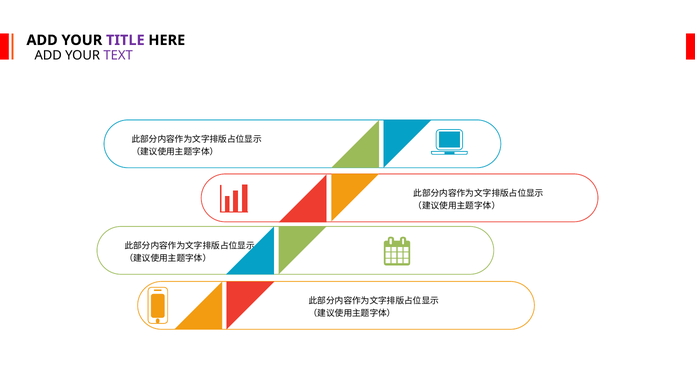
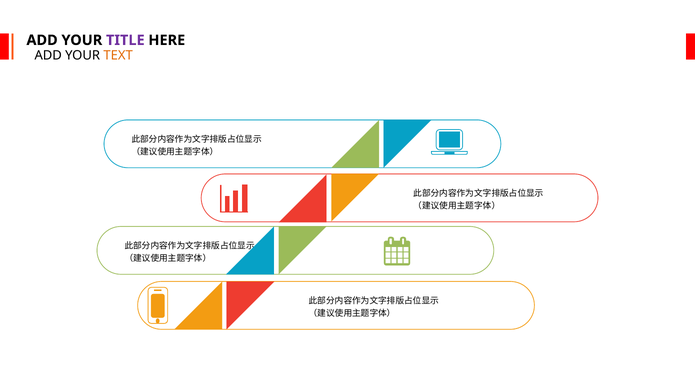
TEXT colour: purple -> orange
